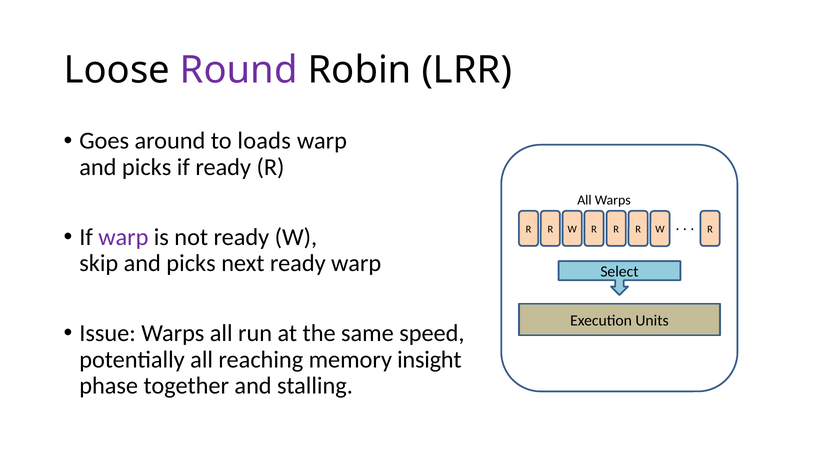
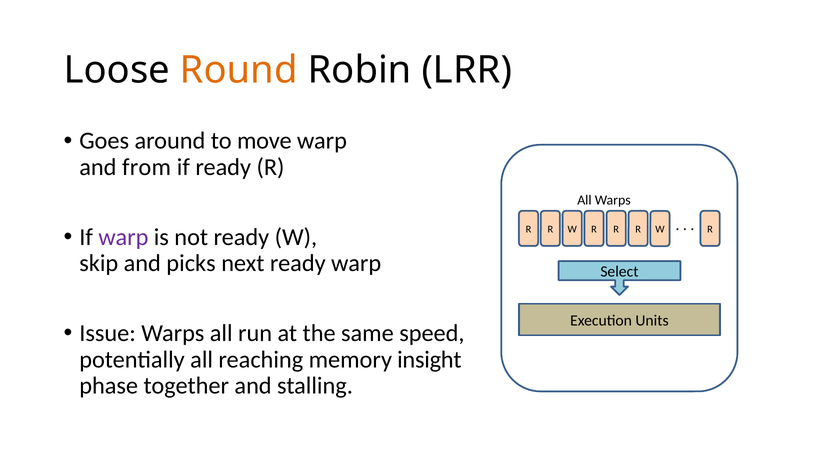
Round colour: purple -> orange
loads: loads -> move
picks at (147, 167): picks -> from
